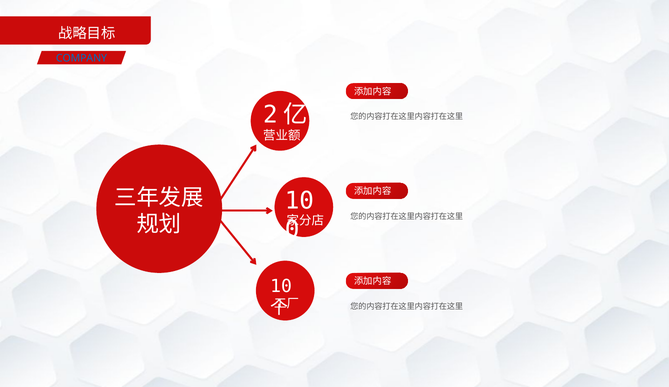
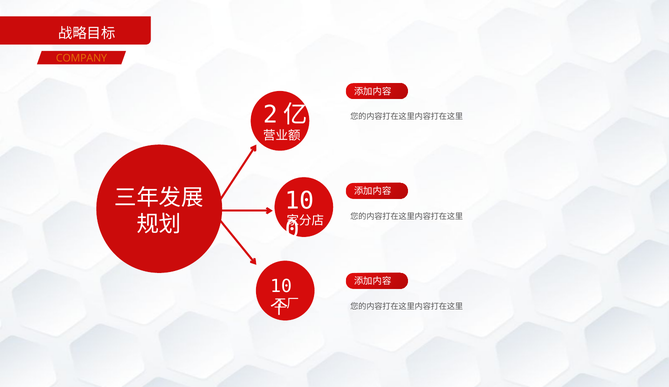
COMPANY colour: blue -> orange
